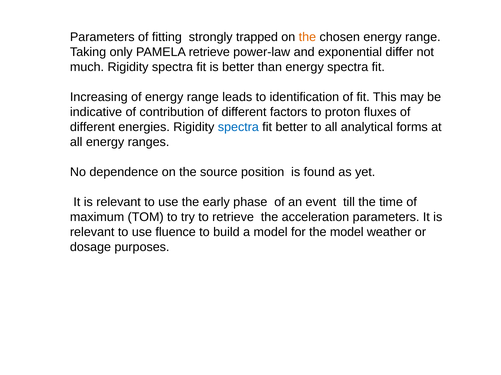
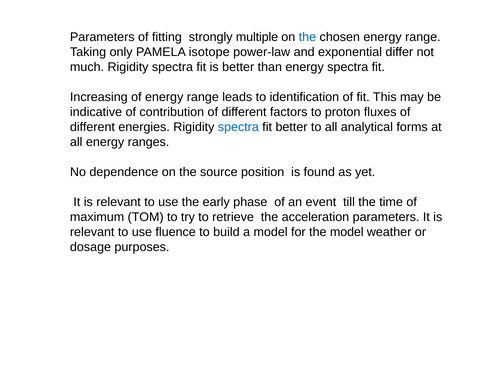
trapped: trapped -> multiple
the at (307, 37) colour: orange -> blue
PAMELA retrieve: retrieve -> isotope
